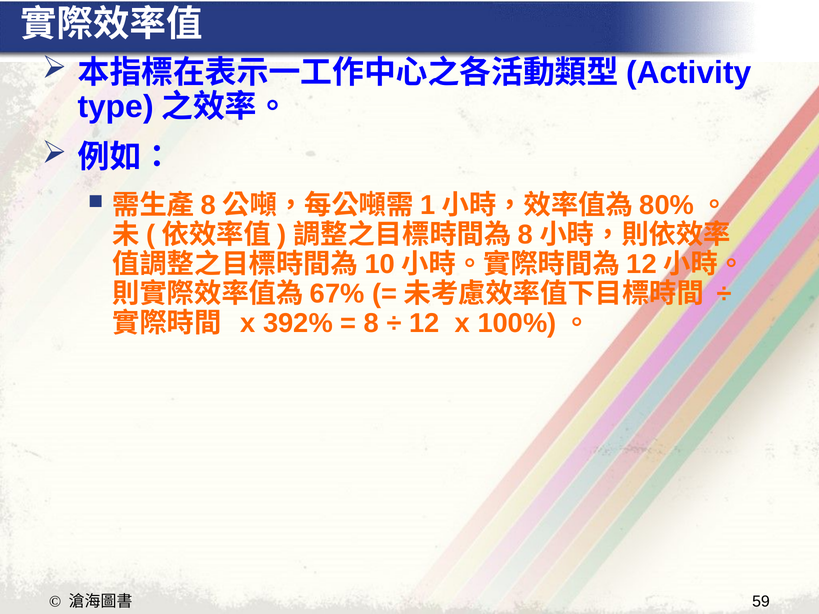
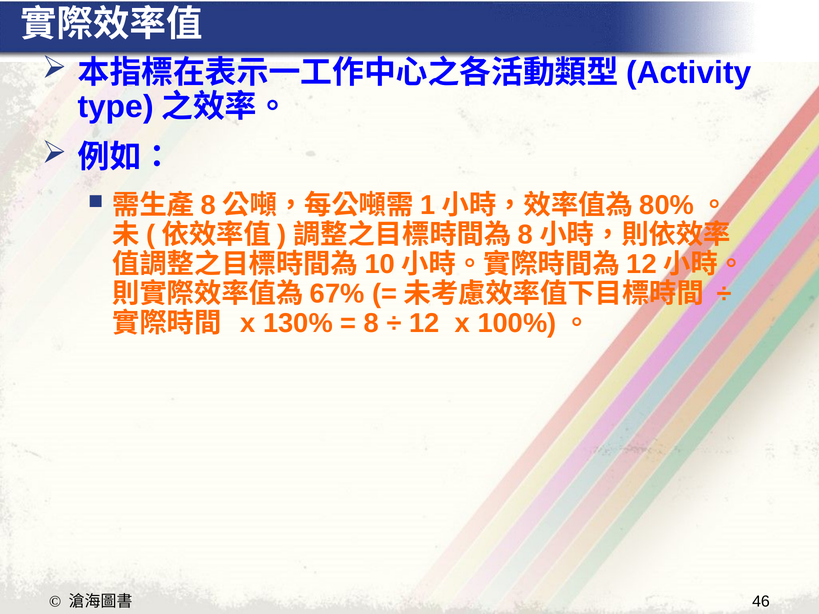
392%: 392% -> 130%
59: 59 -> 46
